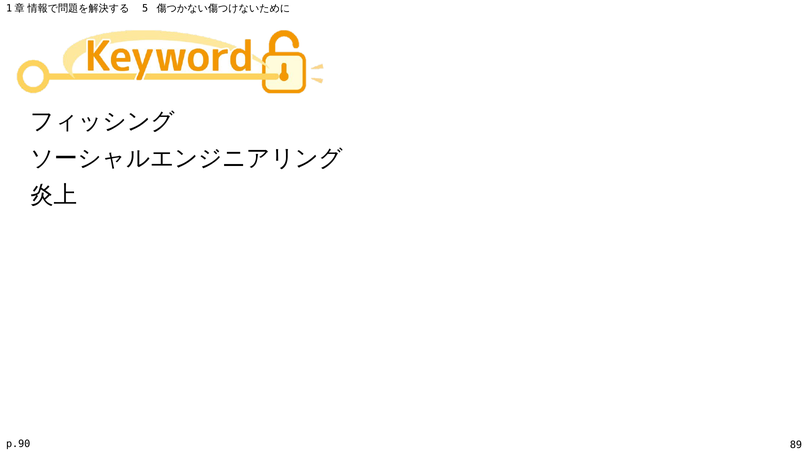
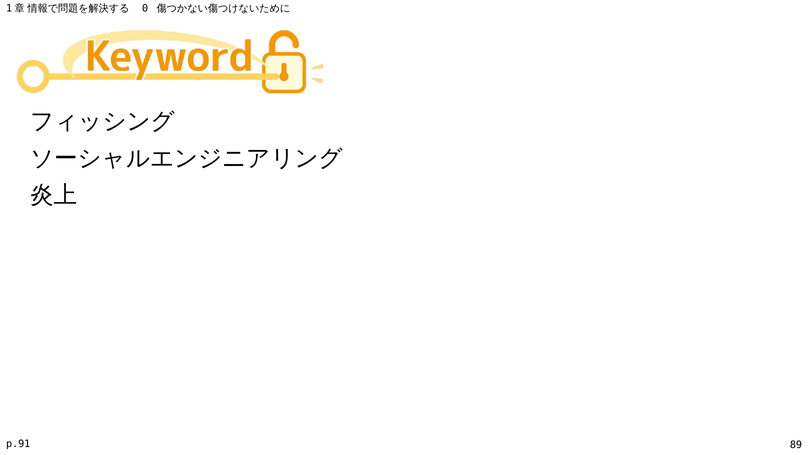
5: 5 -> 0
p.90: p.90 -> p.91
